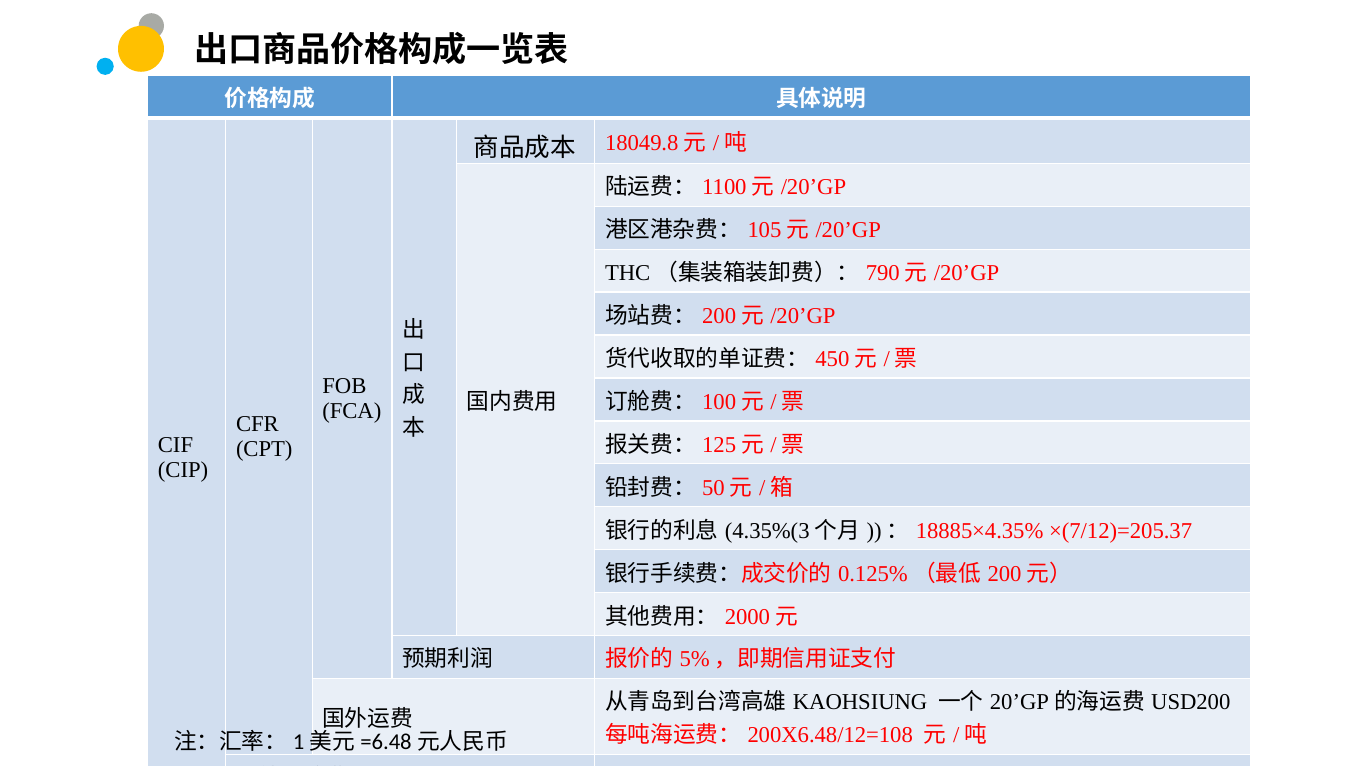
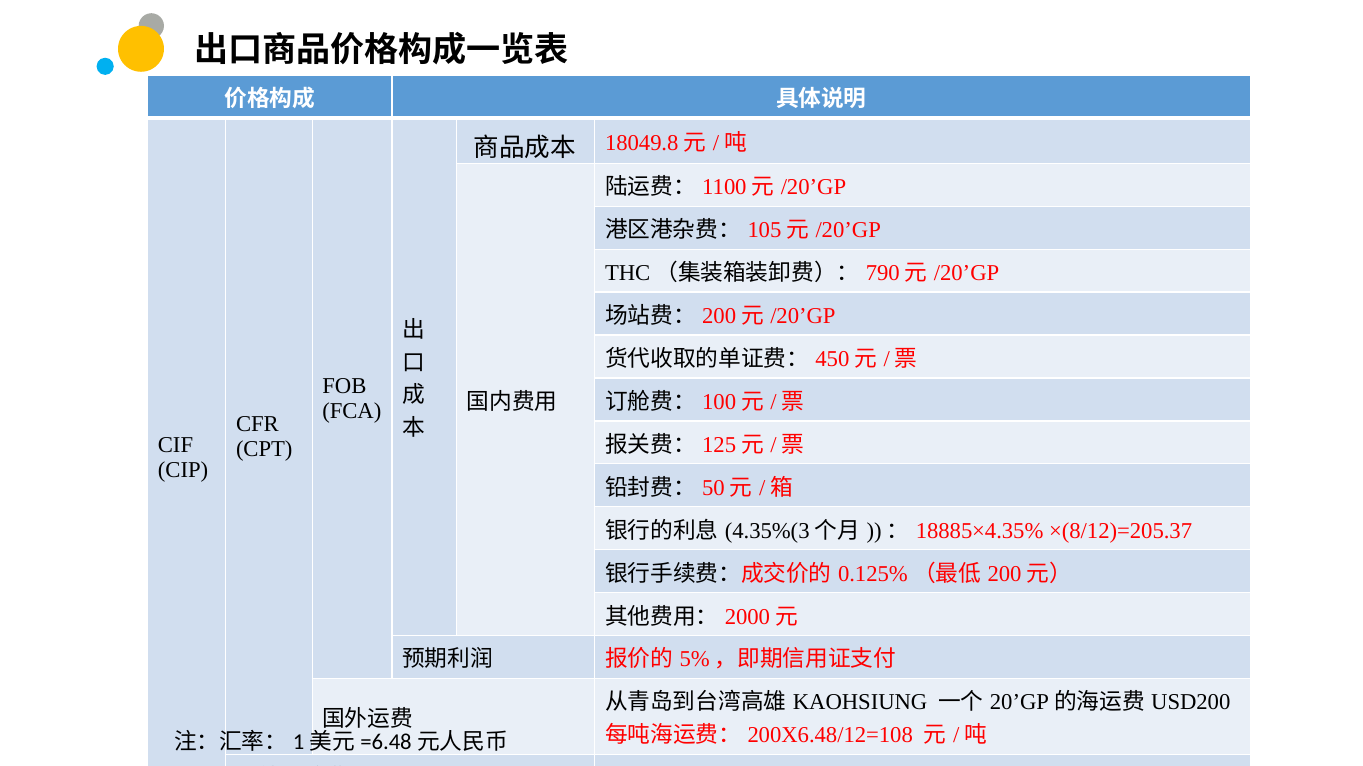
×(7/12)=205.37: ×(7/12)=205.37 -> ×(8/12)=205.37
